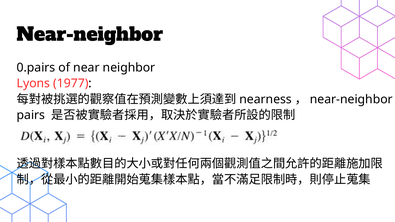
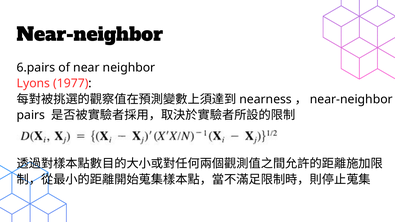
0.pairs: 0.pairs -> 6.pairs
